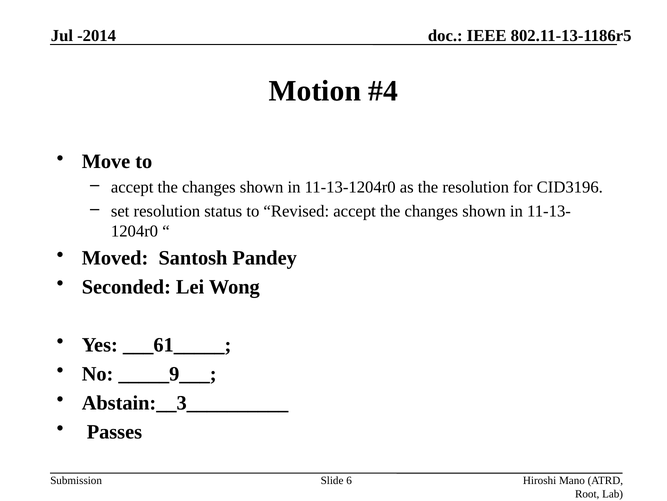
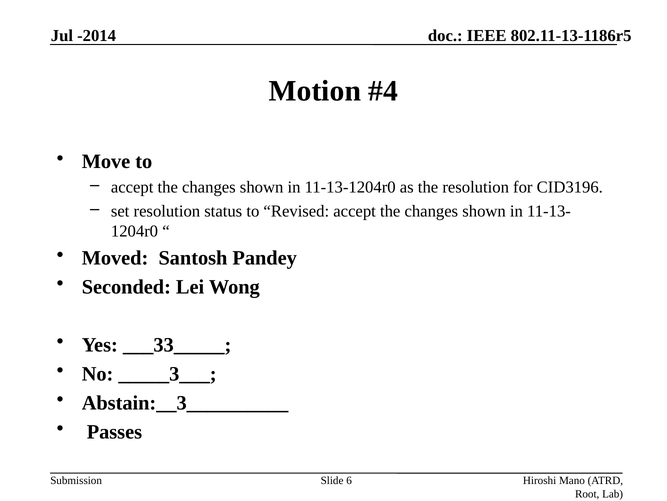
___61_____: ___61_____ -> ___33_____
_____9___: _____9___ -> _____3___
